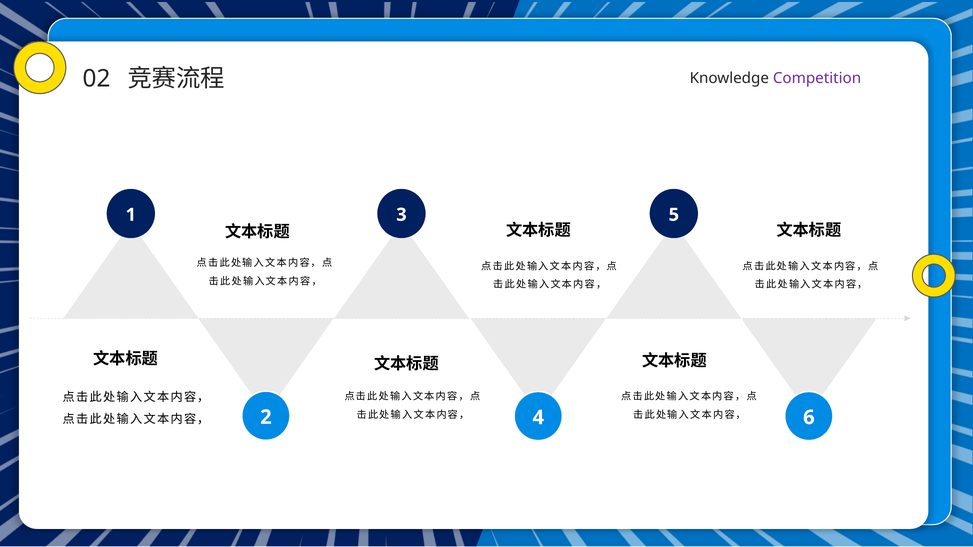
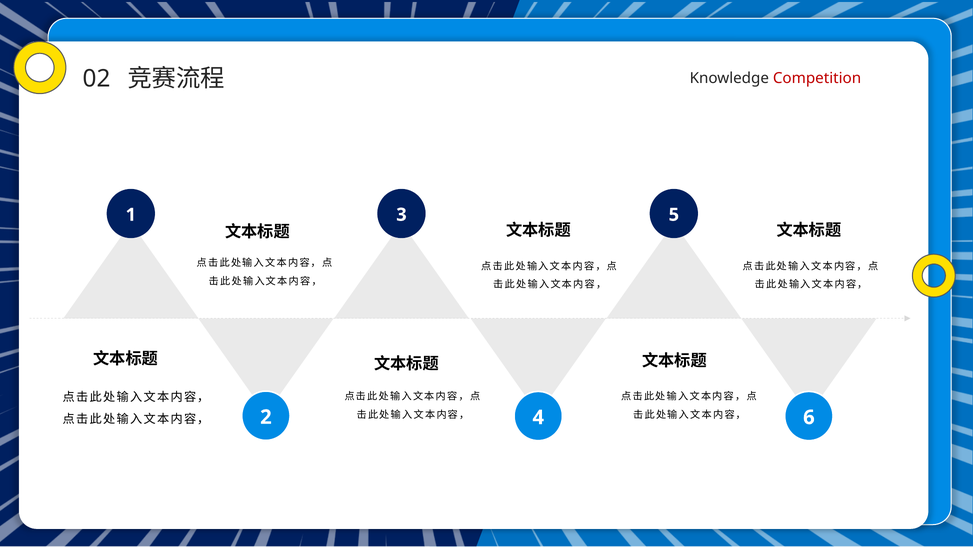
Competition colour: purple -> red
